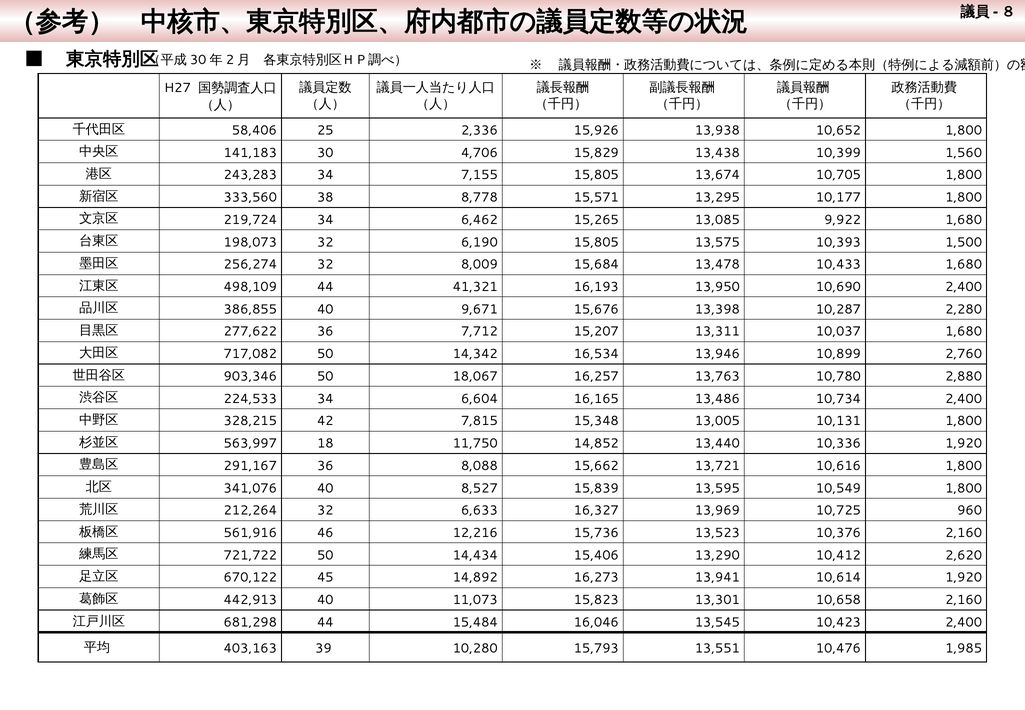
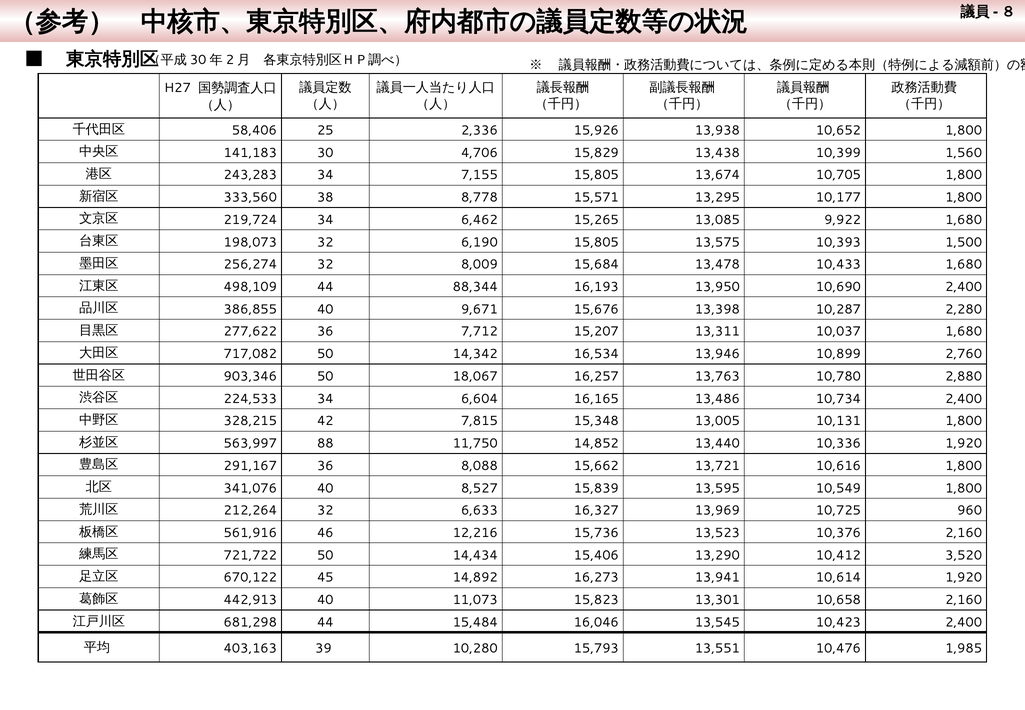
41,321: 41,321 -> 88,344
18: 18 -> 88
2,620: 2,620 -> 3,520
